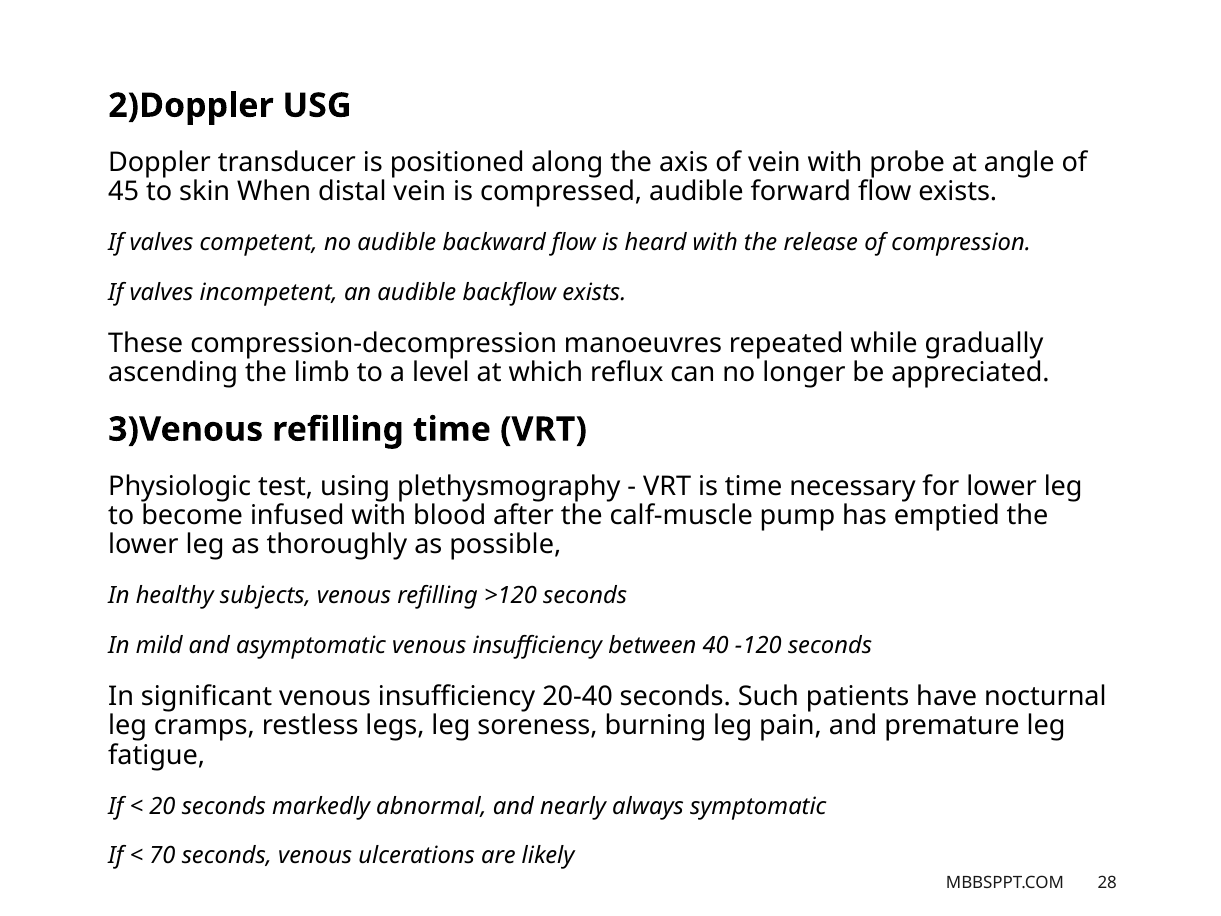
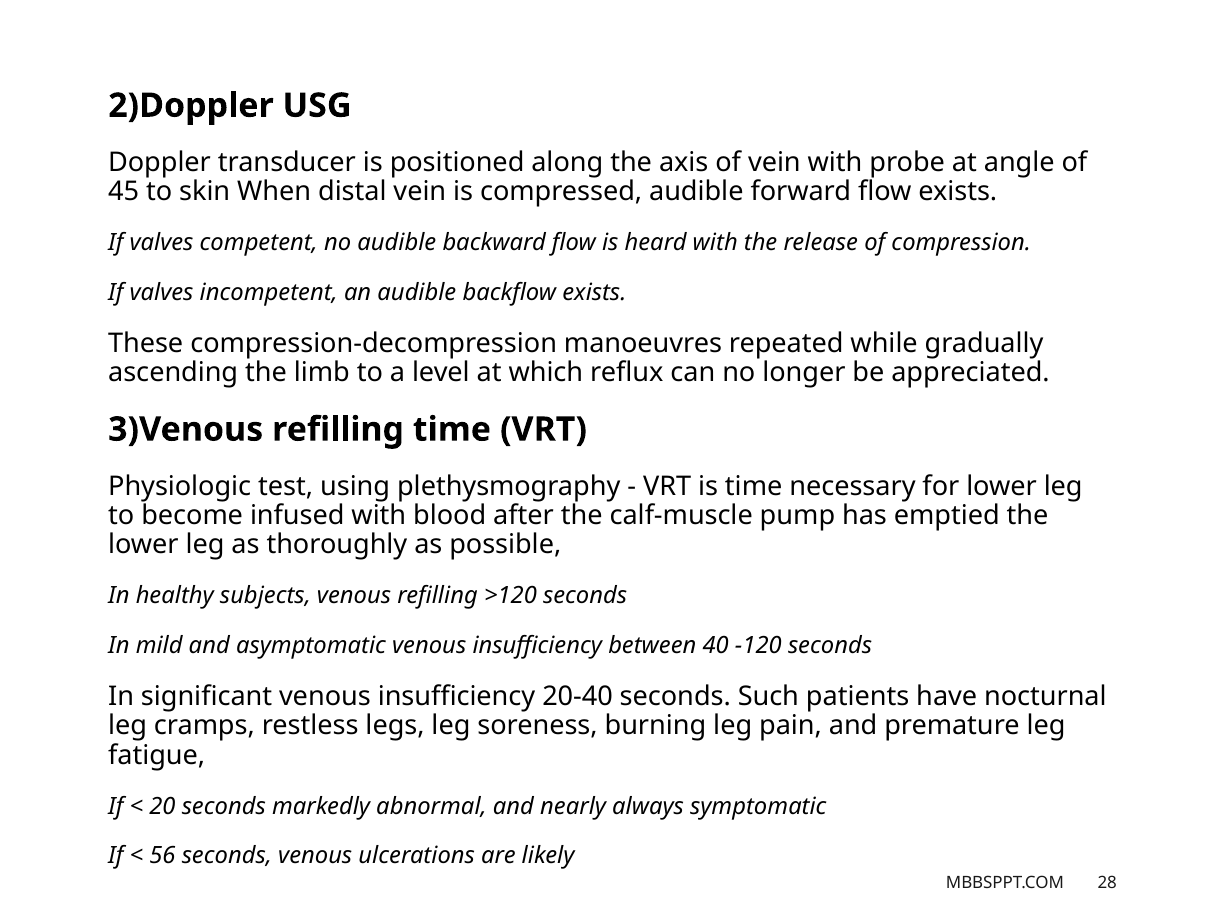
70: 70 -> 56
